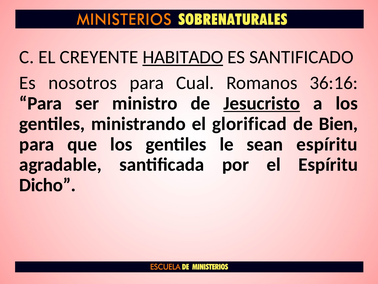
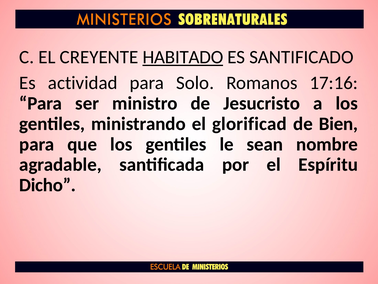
nosotros: nosotros -> actividad
Cual: Cual -> Solo
36:16: 36:16 -> 17:16
Jesucristo underline: present -> none
sean espíritu: espíritu -> nombre
